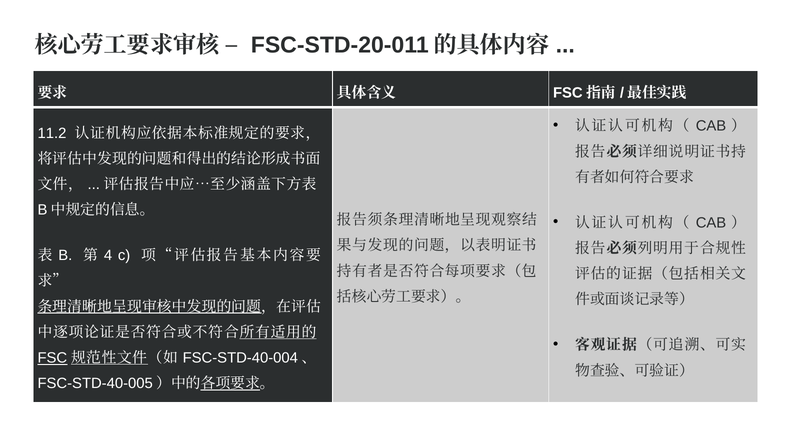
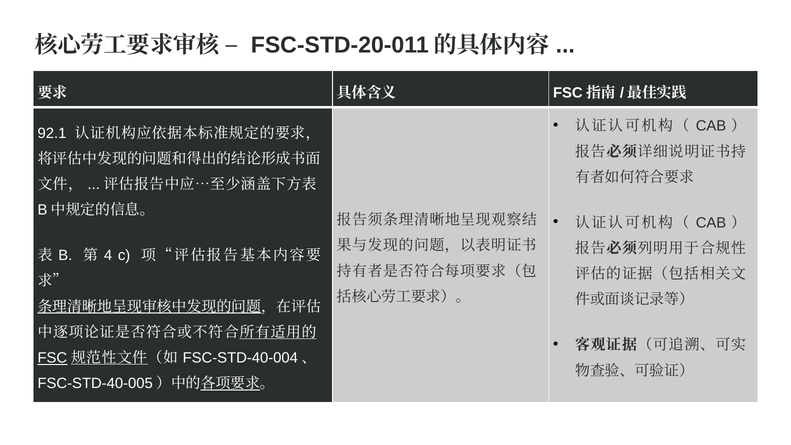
11.2: 11.2 -> 92.1
